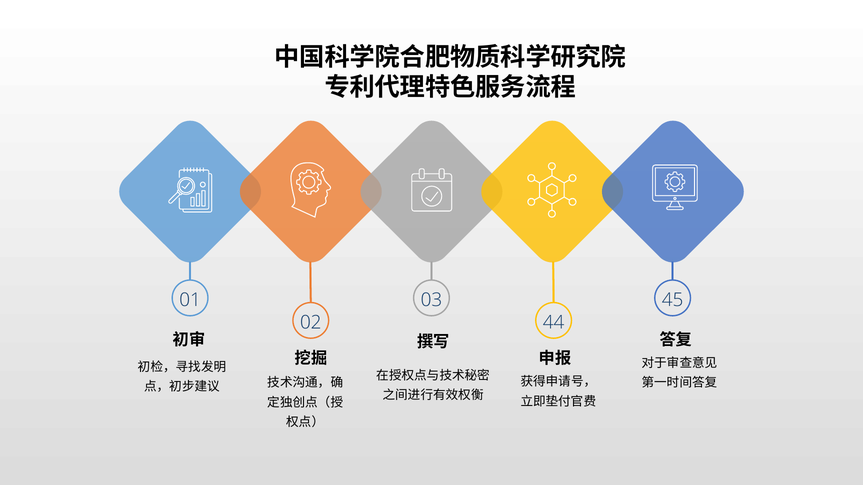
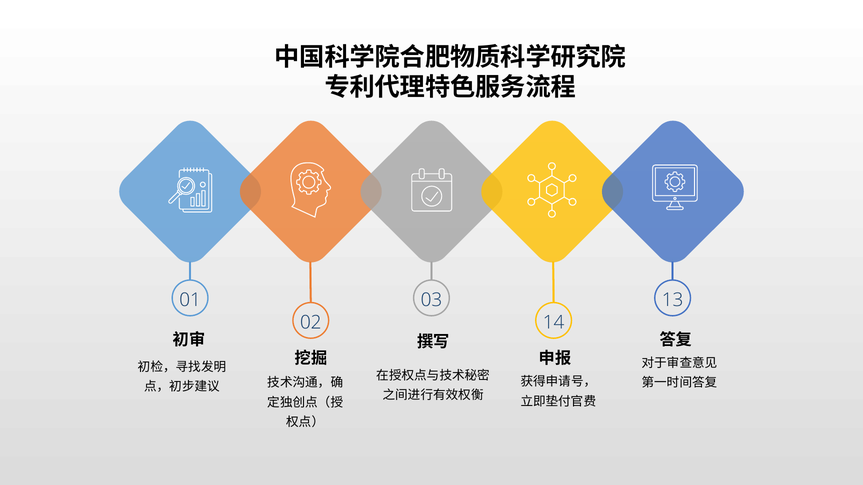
45: 45 -> 13
44: 44 -> 14
